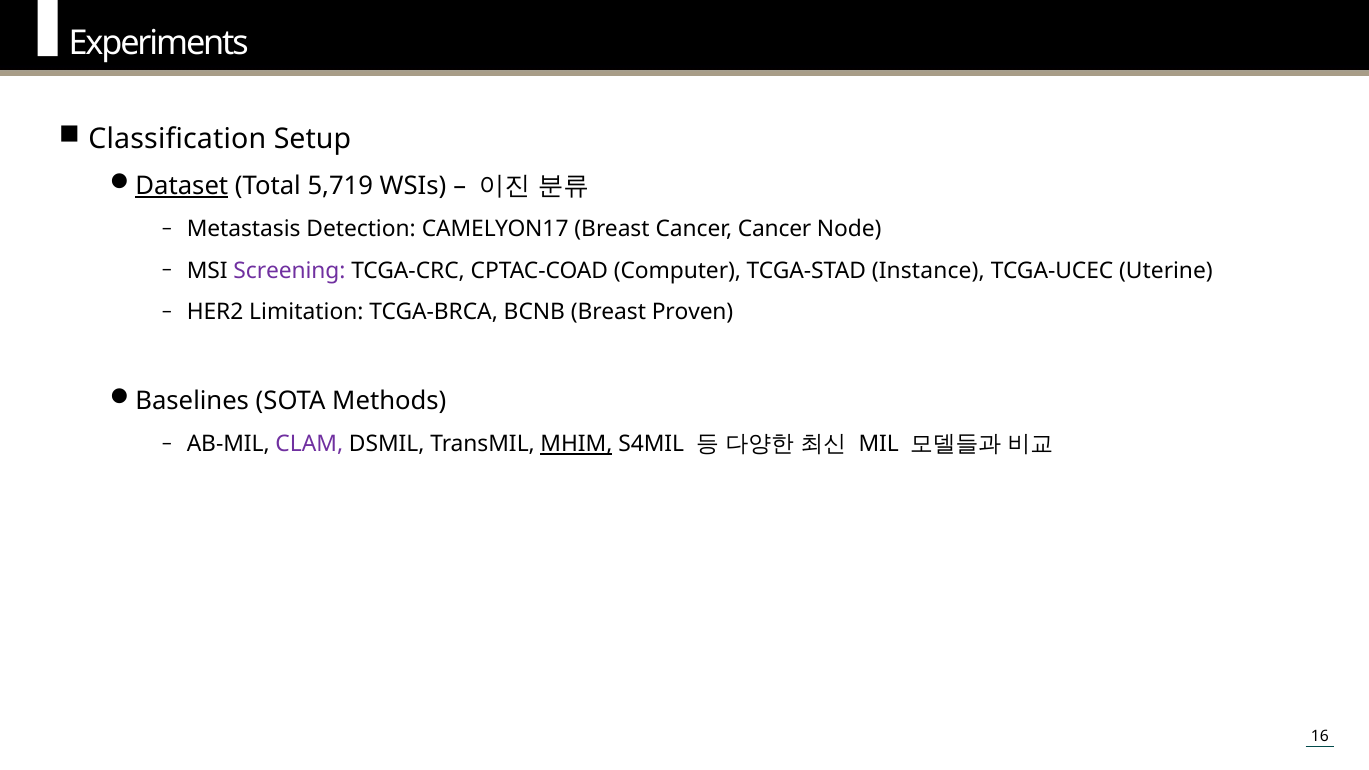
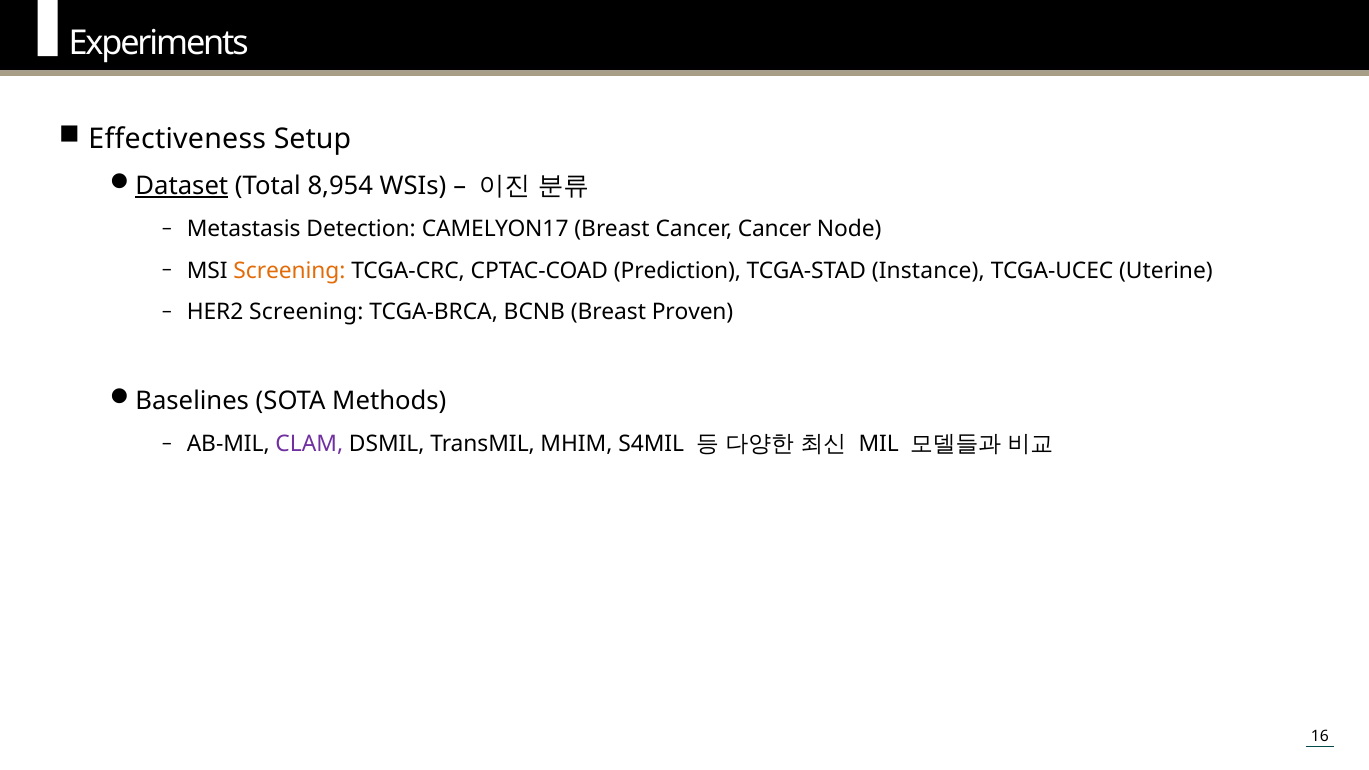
Classification: Classification -> Effectiveness
5,719: 5,719 -> 8,954
Screening at (289, 271) colour: purple -> orange
Computer: Computer -> Prediction
HER2 Limitation: Limitation -> Screening
MHIM underline: present -> none
